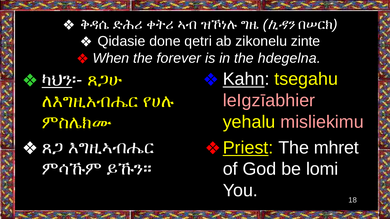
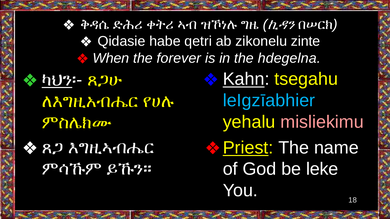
done: done -> habe
leIgzīabhier colour: pink -> light blue
mhret: mhret -> name
lomi: lomi -> leke
